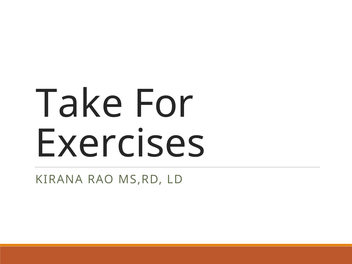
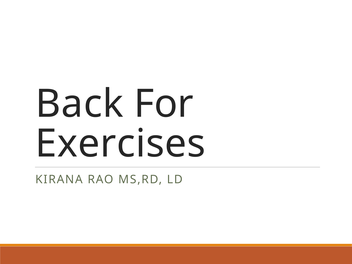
Take: Take -> Back
